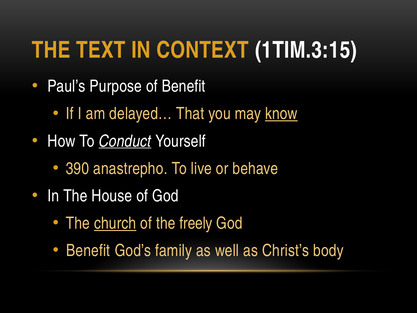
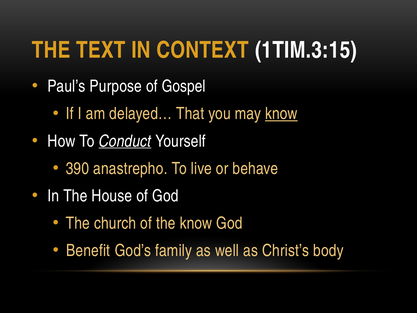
of Benefit: Benefit -> Gospel
church underline: present -> none
the freely: freely -> know
